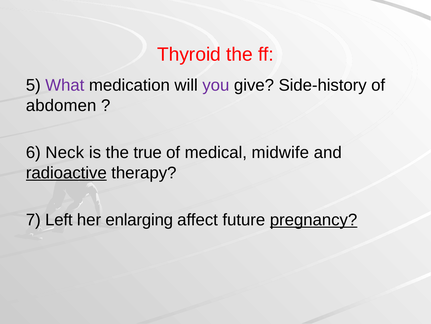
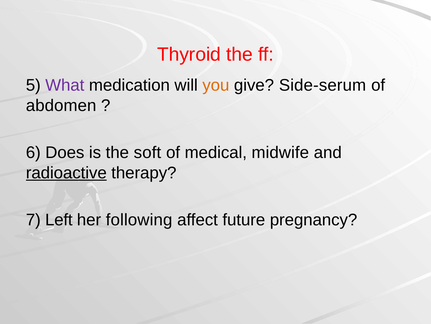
you colour: purple -> orange
Side-history: Side-history -> Side-serum
Neck: Neck -> Does
true: true -> soft
enlarging: enlarging -> following
pregnancy underline: present -> none
